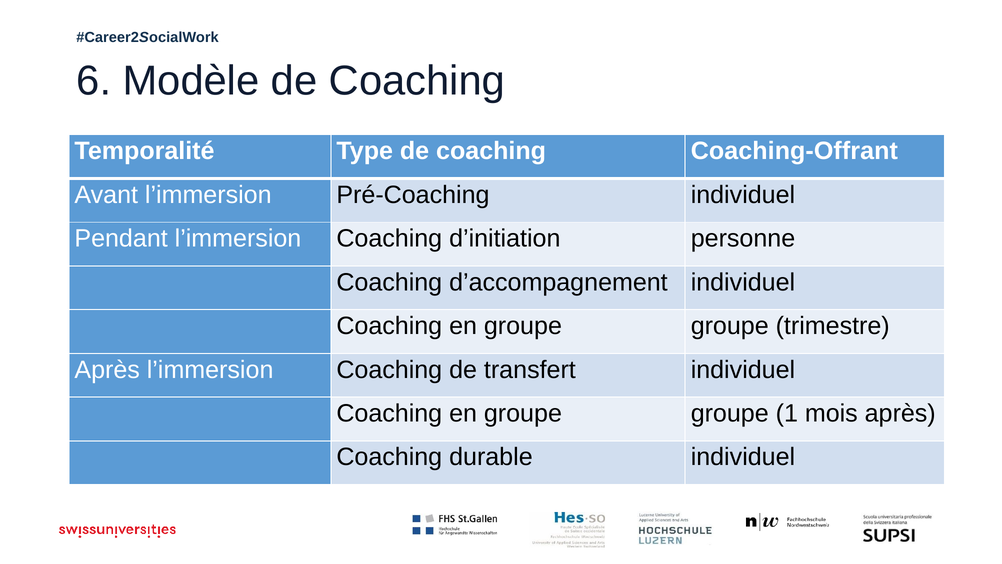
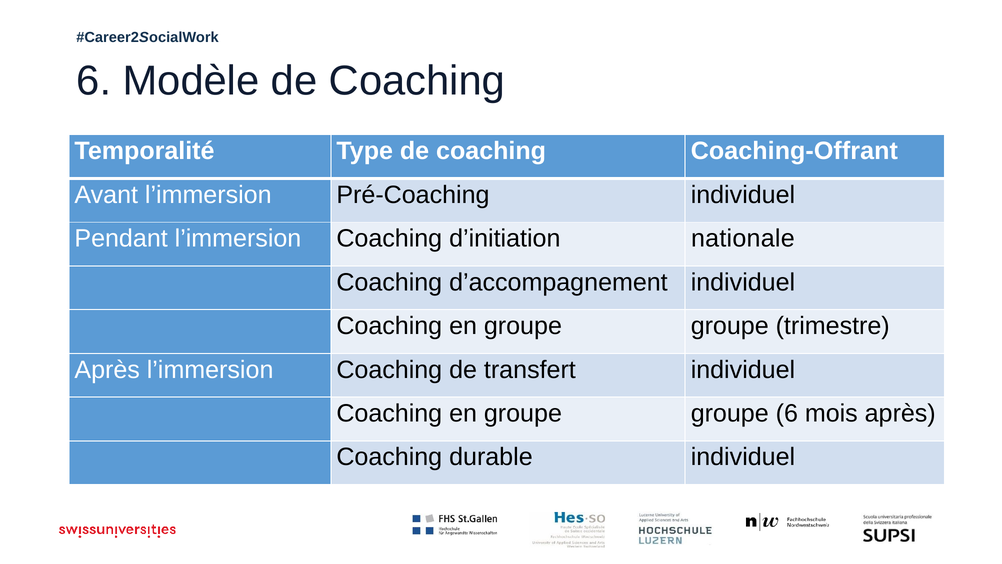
personne: personne -> nationale
groupe 1: 1 -> 6
